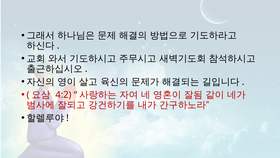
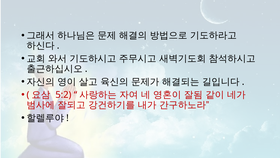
4:2: 4:2 -> 5:2
